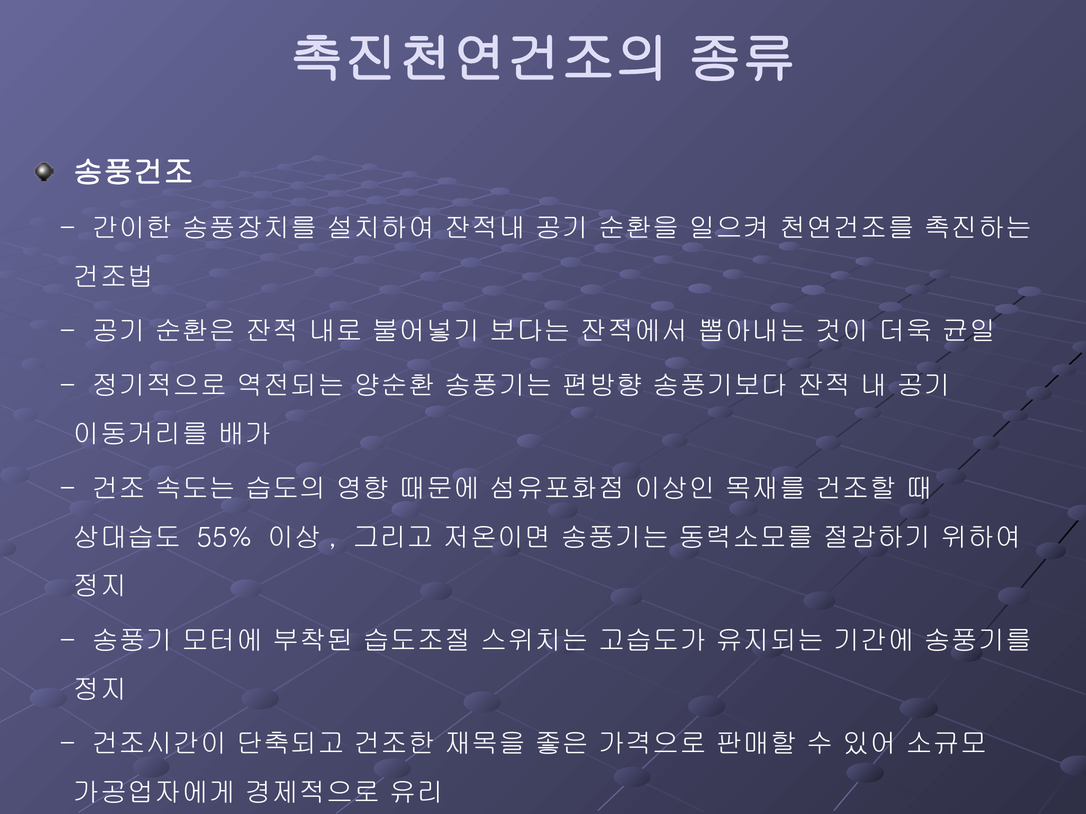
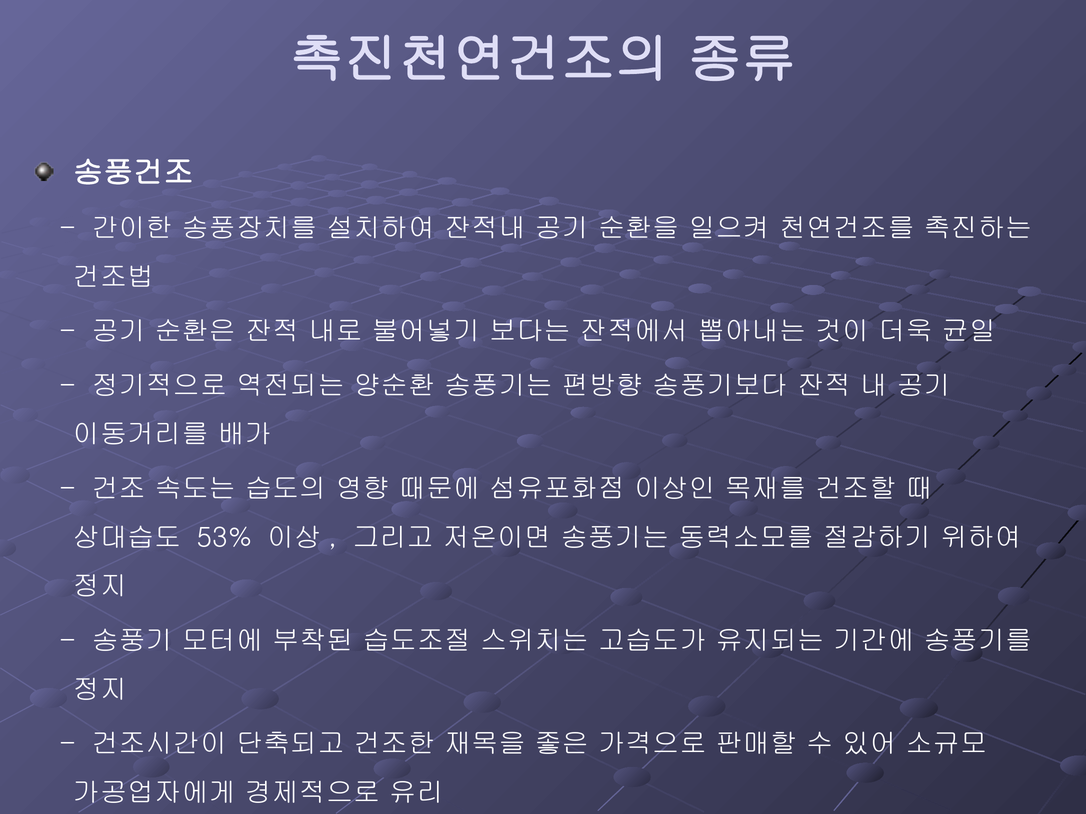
55%: 55% -> 53%
